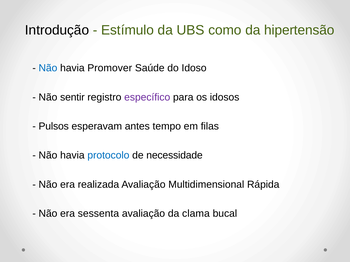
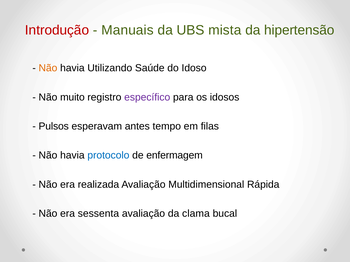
Introdução colour: black -> red
Estímulo: Estímulo -> Manuais
como: como -> mista
Não at (48, 68) colour: blue -> orange
Promover: Promover -> Utilizando
sentir: sentir -> muito
necessidade: necessidade -> enfermagem
